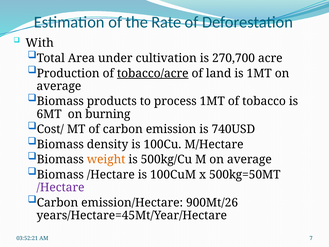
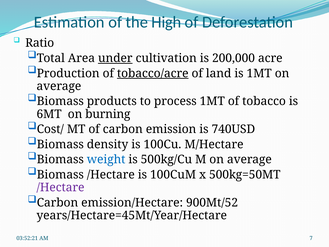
Rate: Rate -> High
With: With -> Ratio
under underline: none -> present
270,700: 270,700 -> 200,000
weight colour: orange -> blue
900Mt/26: 900Mt/26 -> 900Mt/52
